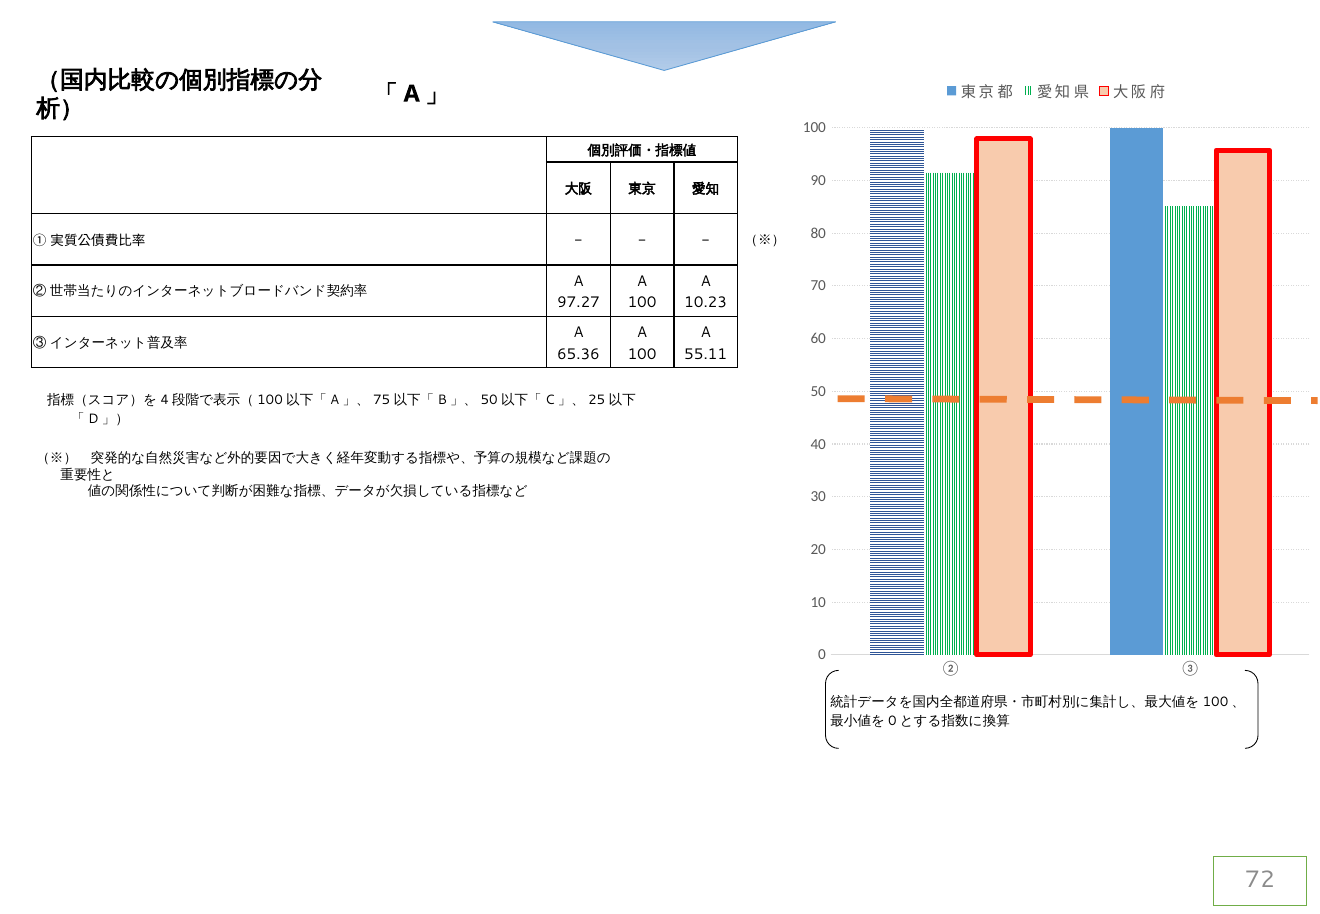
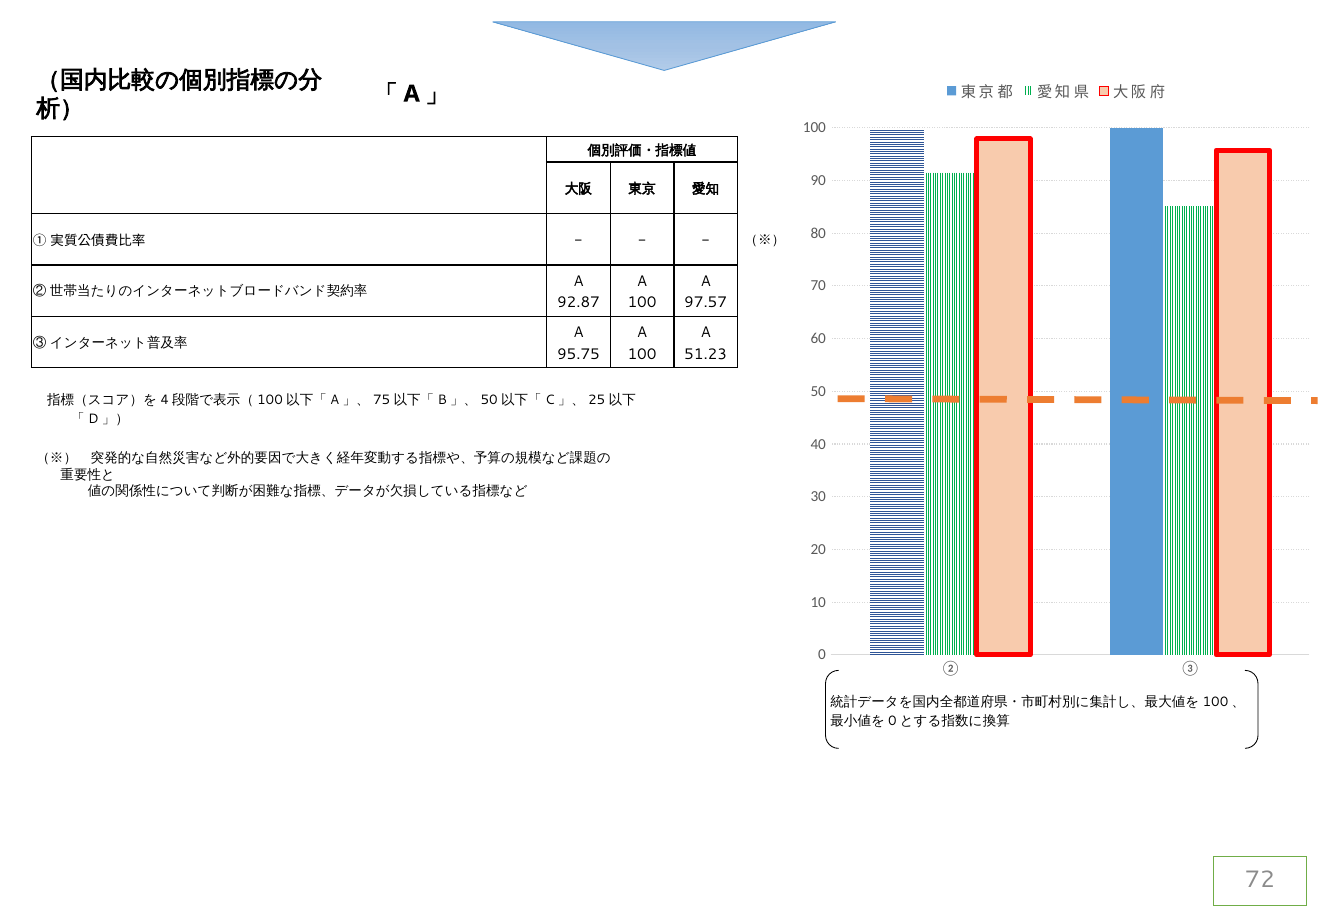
97.27: 97.27 -> 92.87
10.23: 10.23 -> 97.57
65.36: 65.36 -> 95.75
55.11: 55.11 -> 51.23
